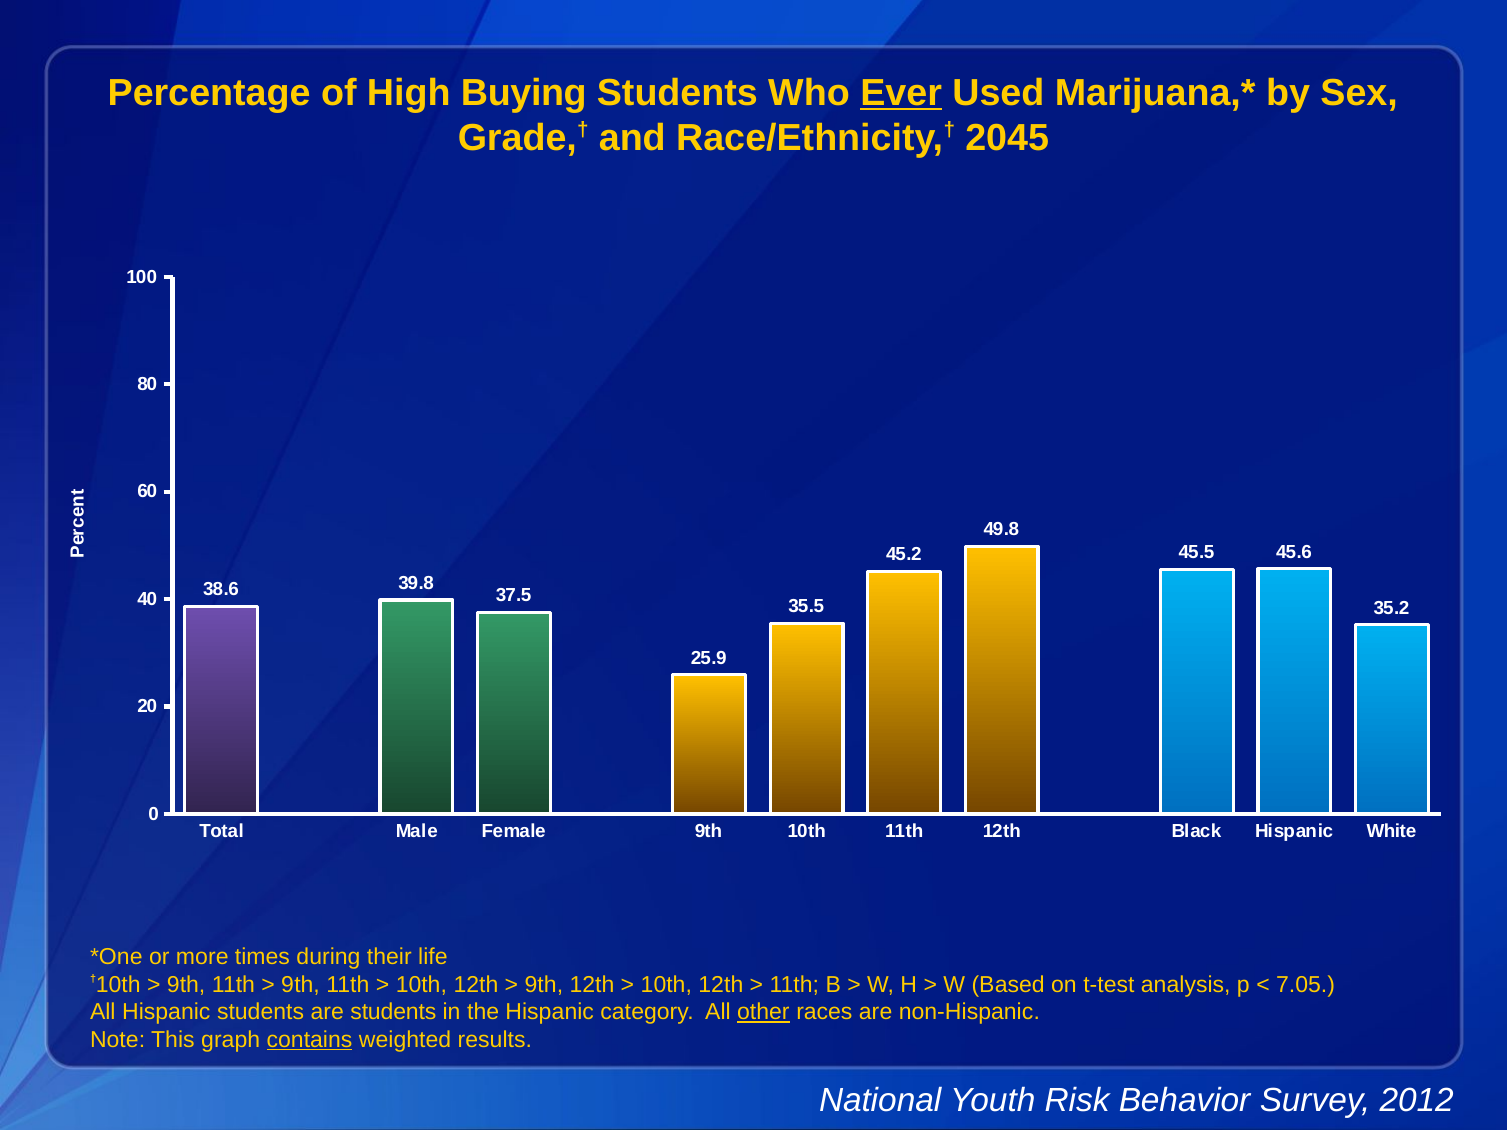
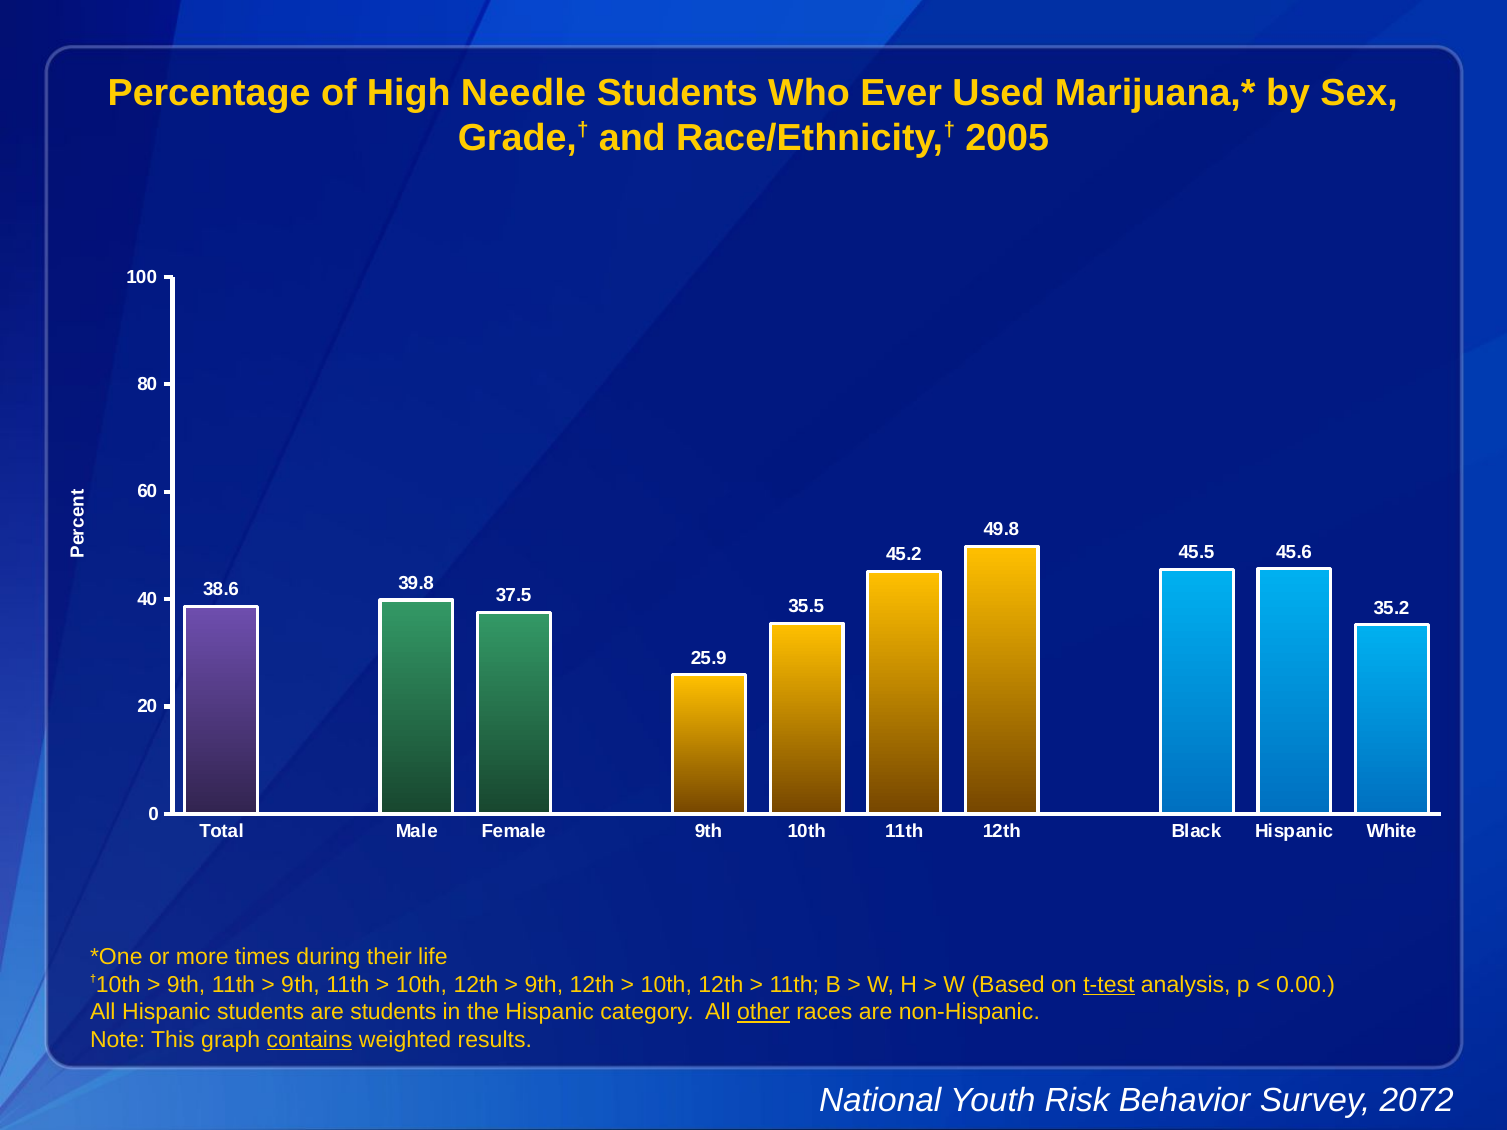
Buying: Buying -> Needle
Ever underline: present -> none
2045: 2045 -> 2005
t-test underline: none -> present
7.05: 7.05 -> 0.00
2012: 2012 -> 2072
